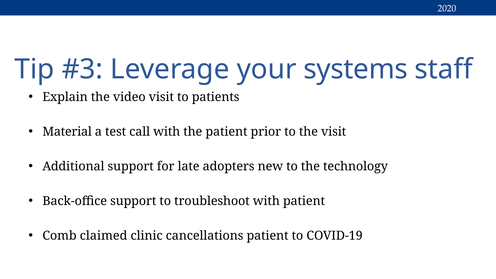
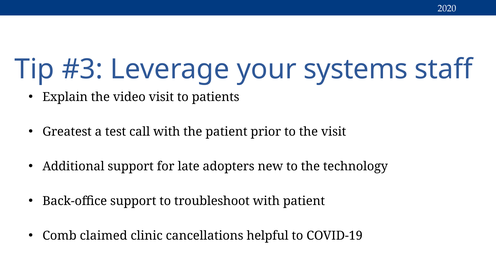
Material: Material -> Greatest
cancellations patient: patient -> helpful
